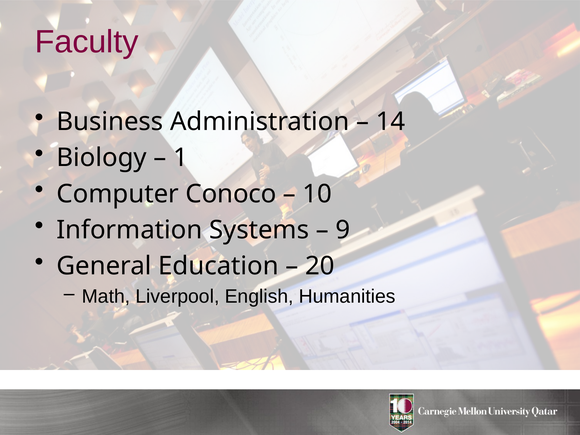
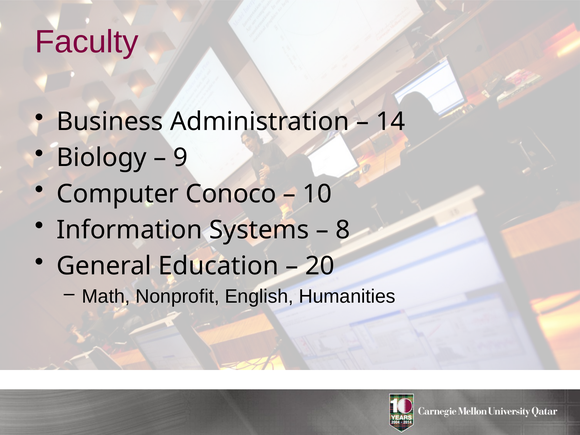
1: 1 -> 9
9: 9 -> 8
Liverpool: Liverpool -> Nonprofit
